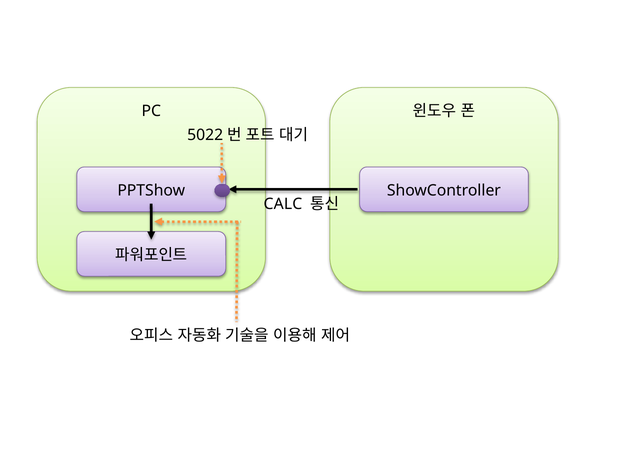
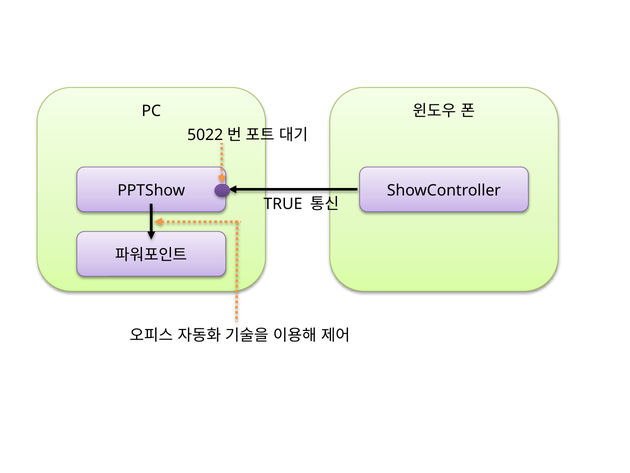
CALC: CALC -> TRUE
